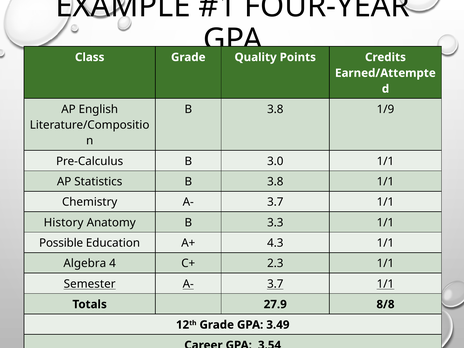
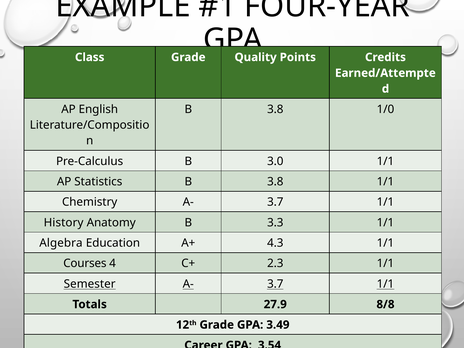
1/9: 1/9 -> 1/0
Possible: Possible -> Algebra
Algebra: Algebra -> Courses
